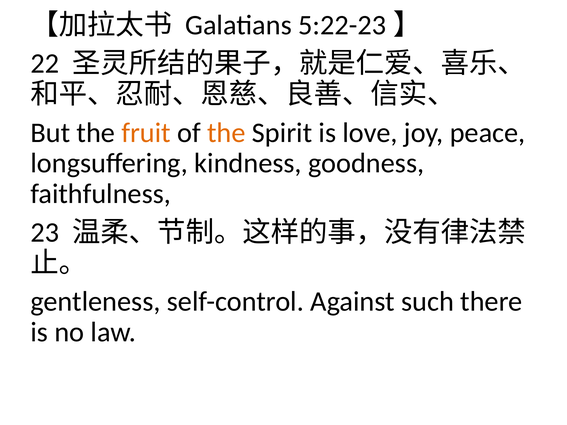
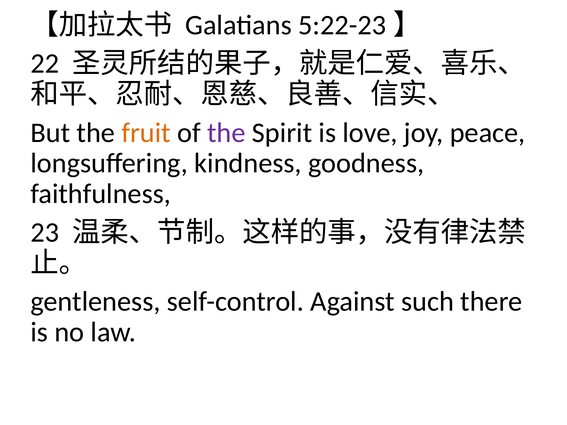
the at (226, 133) colour: orange -> purple
